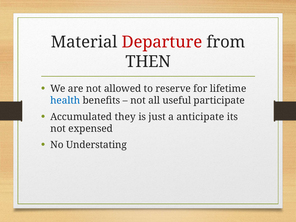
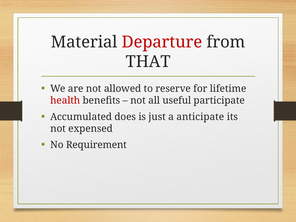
THEN: THEN -> THAT
health colour: blue -> red
they: they -> does
Understating: Understating -> Requirement
